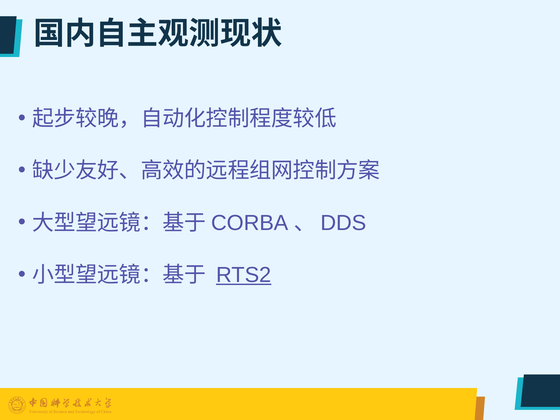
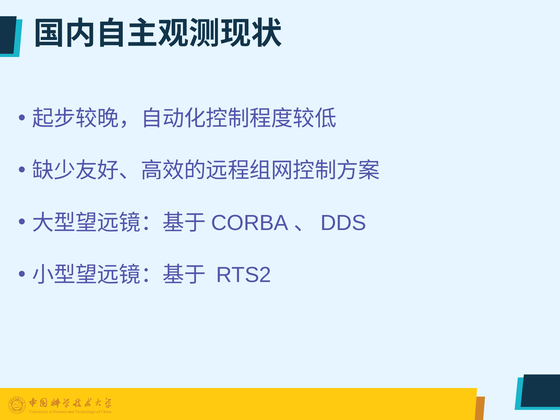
RTS2 underline: present -> none
